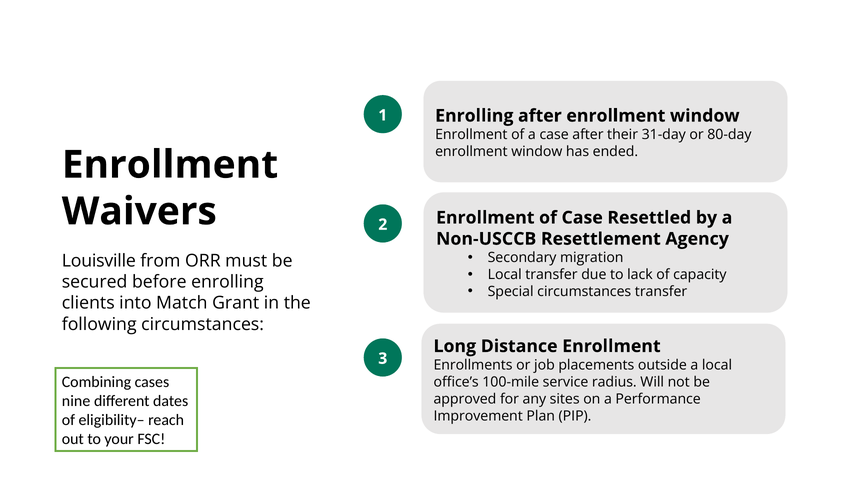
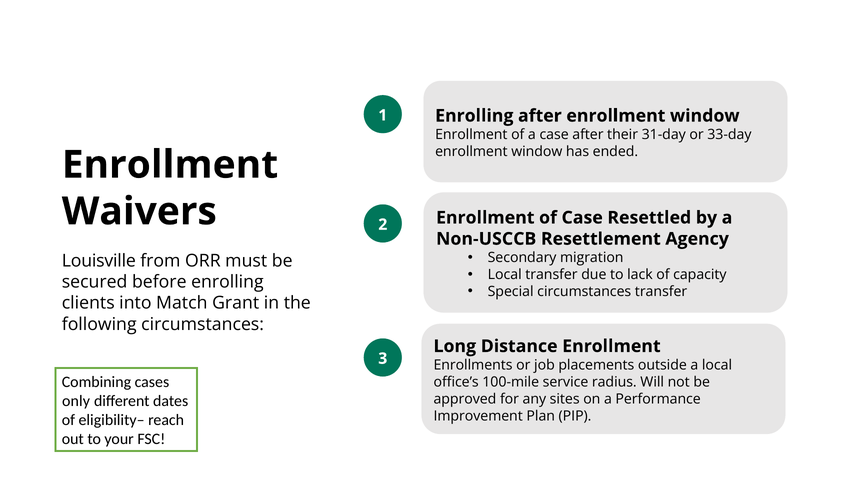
80-day: 80-day -> 33-day
nine: nine -> only
